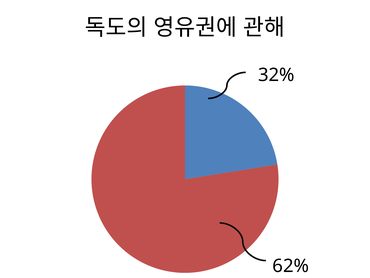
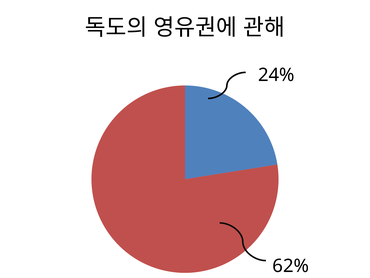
32%: 32% -> 24%
